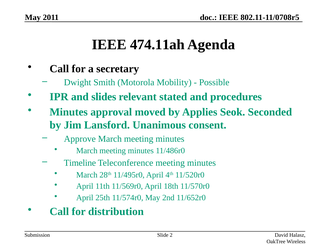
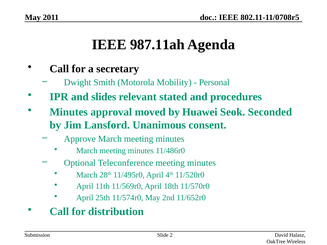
474.11ah: 474.11ah -> 987.11ah
Possible: Possible -> Personal
Applies: Applies -> Huawei
Timeline: Timeline -> Optional
